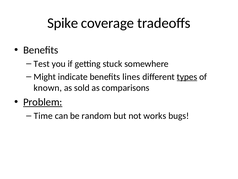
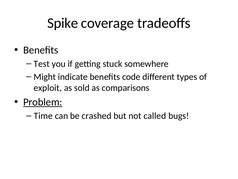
lines: lines -> code
types underline: present -> none
known: known -> exploit
random: random -> crashed
works: works -> called
